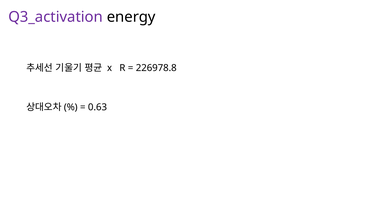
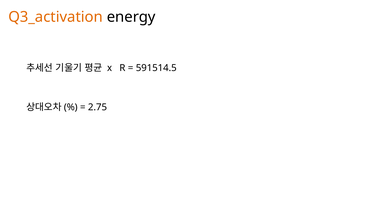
Q3_activation colour: purple -> orange
226978.8: 226978.8 -> 591514.5
0.63: 0.63 -> 2.75
